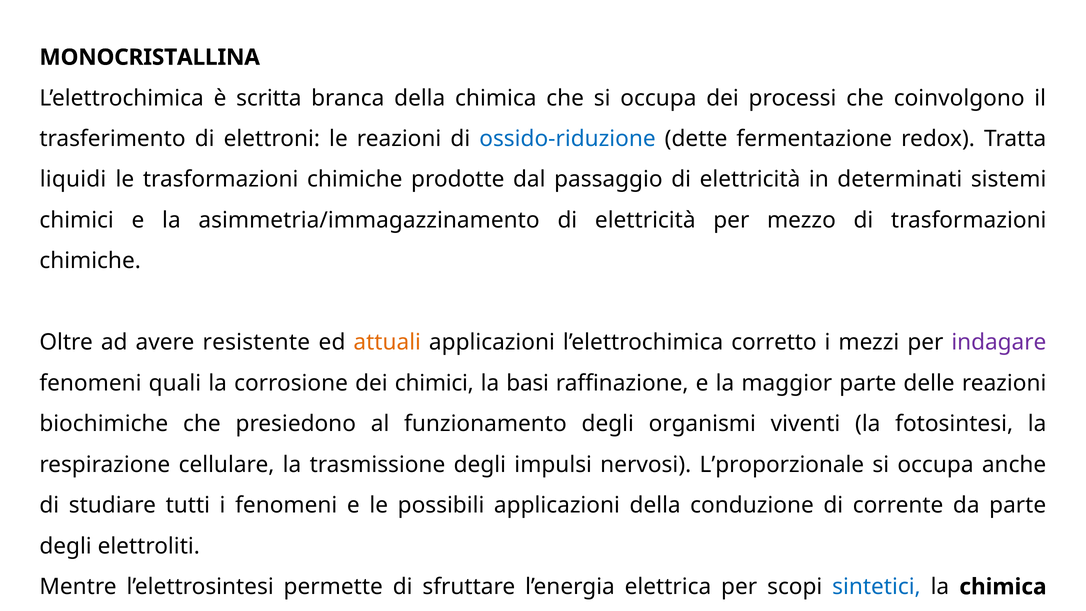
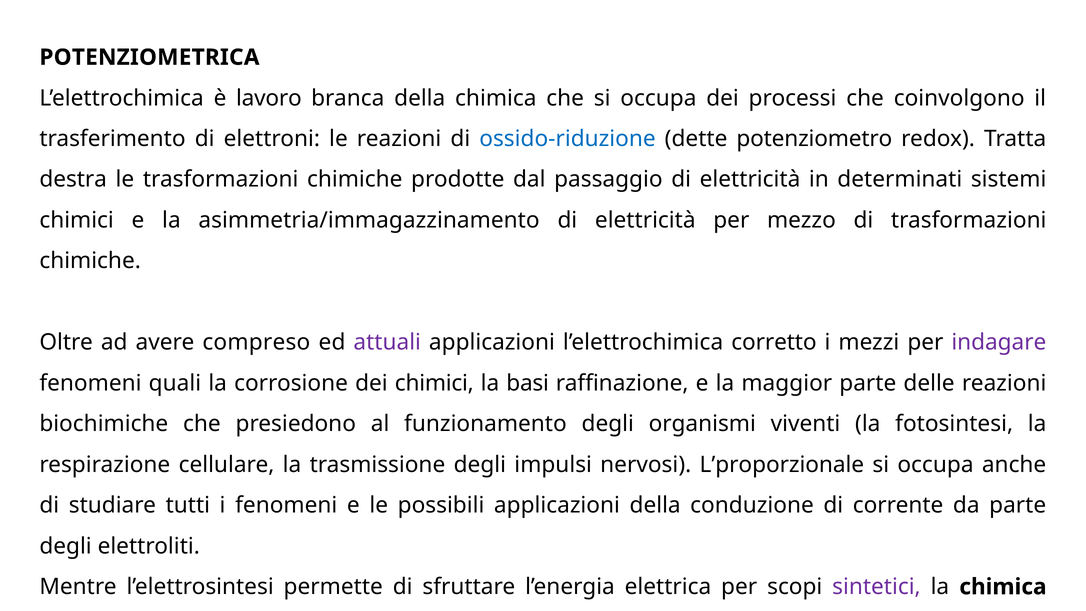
MONOCRISTALLINA: MONOCRISTALLINA -> POTENZIOMETRICA
scritta: scritta -> lavoro
fermentazione: fermentazione -> potenziometro
liquidi: liquidi -> destra
resistente: resistente -> compreso
attuali colour: orange -> purple
sintetici colour: blue -> purple
